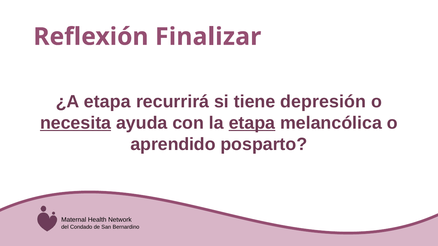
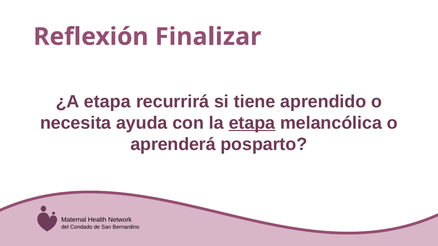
depresión: depresión -> aprendido
necesita underline: present -> none
aprendido: aprendido -> aprenderá
